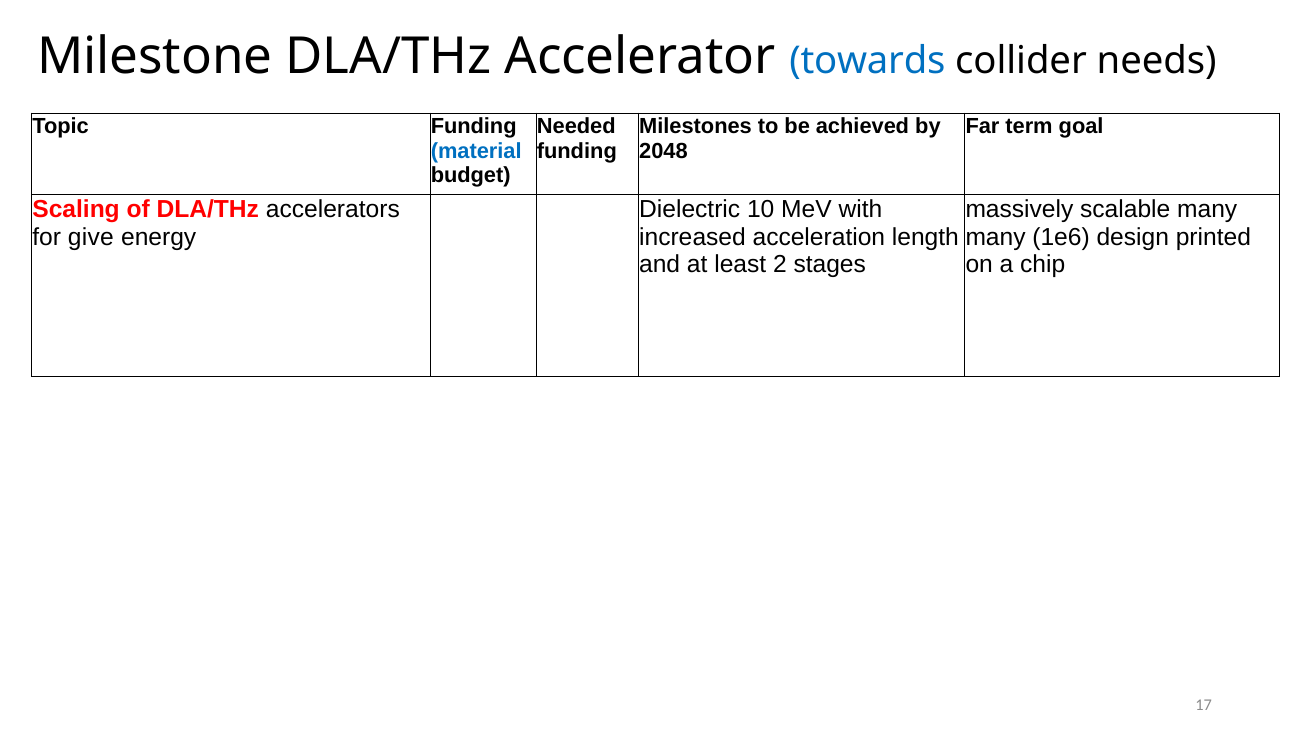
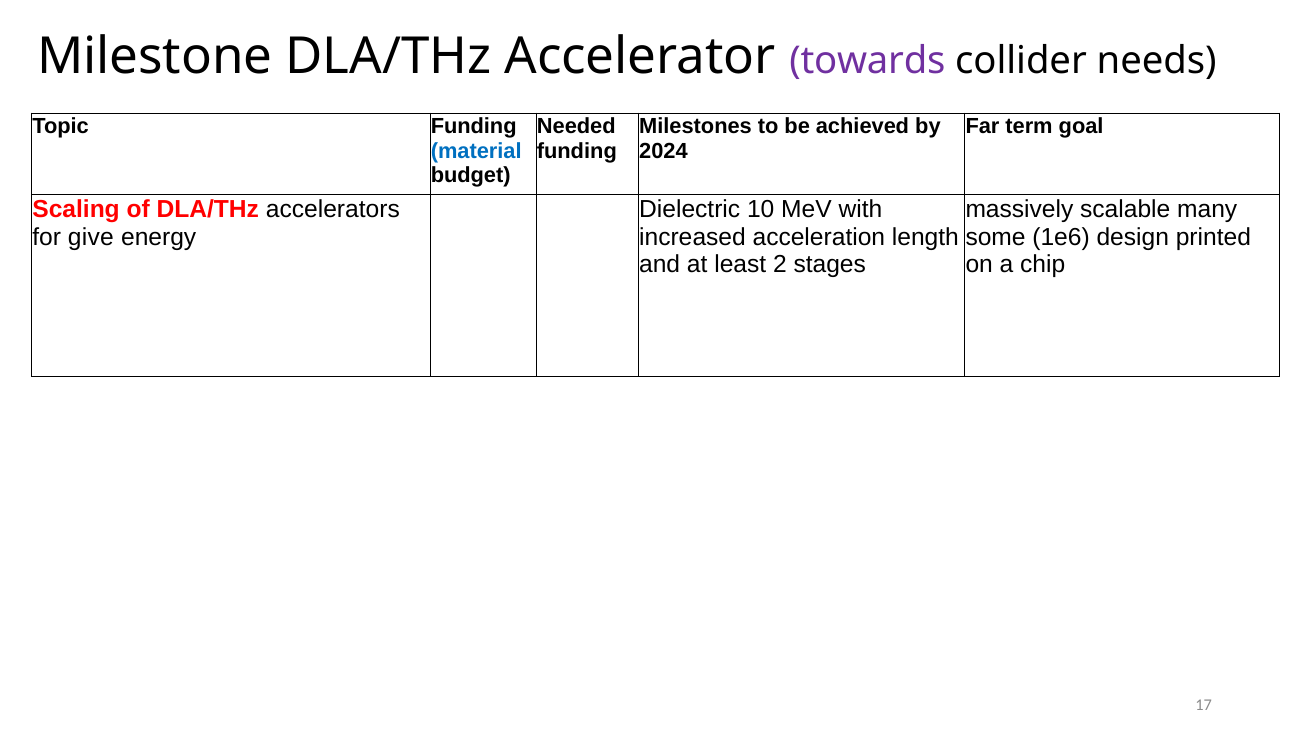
towards colour: blue -> purple
2048: 2048 -> 2024
many at (996, 237): many -> some
